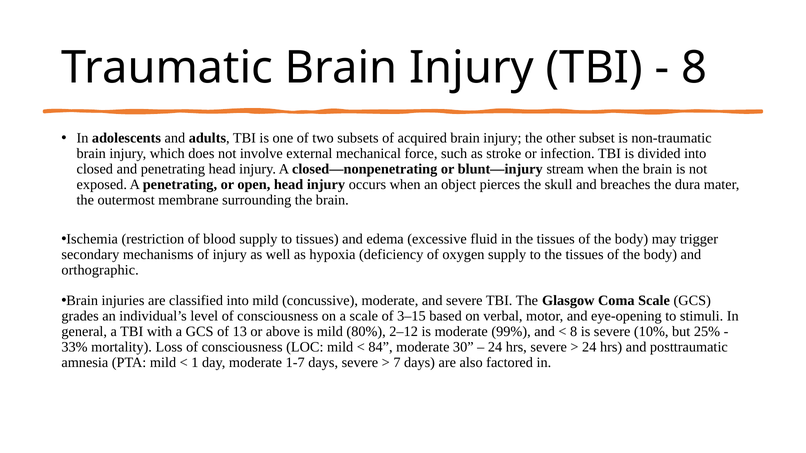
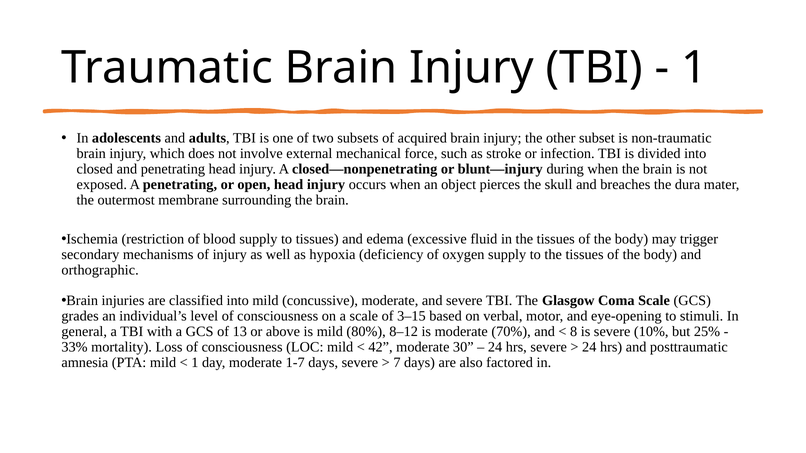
8 at (694, 68): 8 -> 1
stream: stream -> during
2–12: 2–12 -> 8–12
99%: 99% -> 70%
84: 84 -> 42
